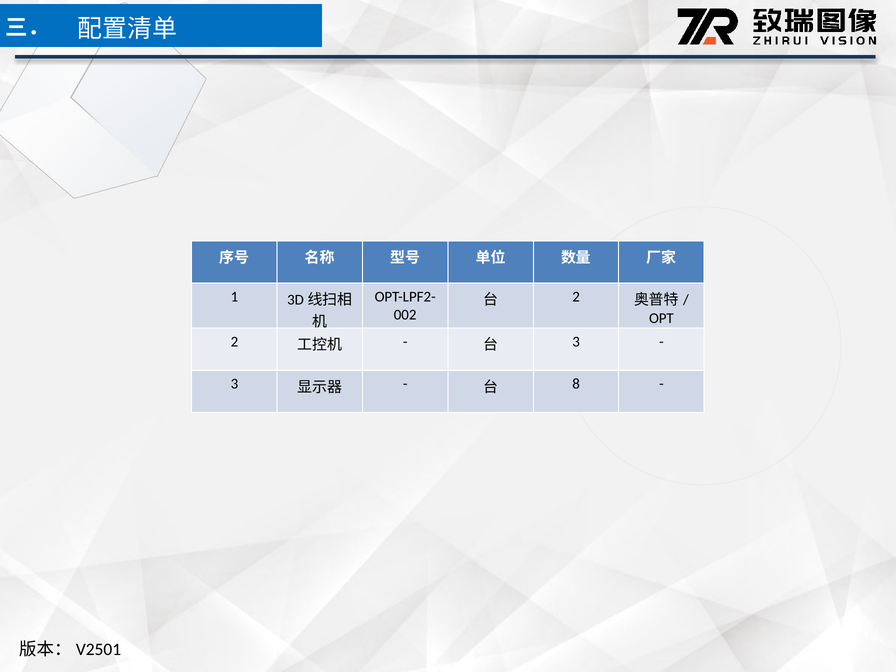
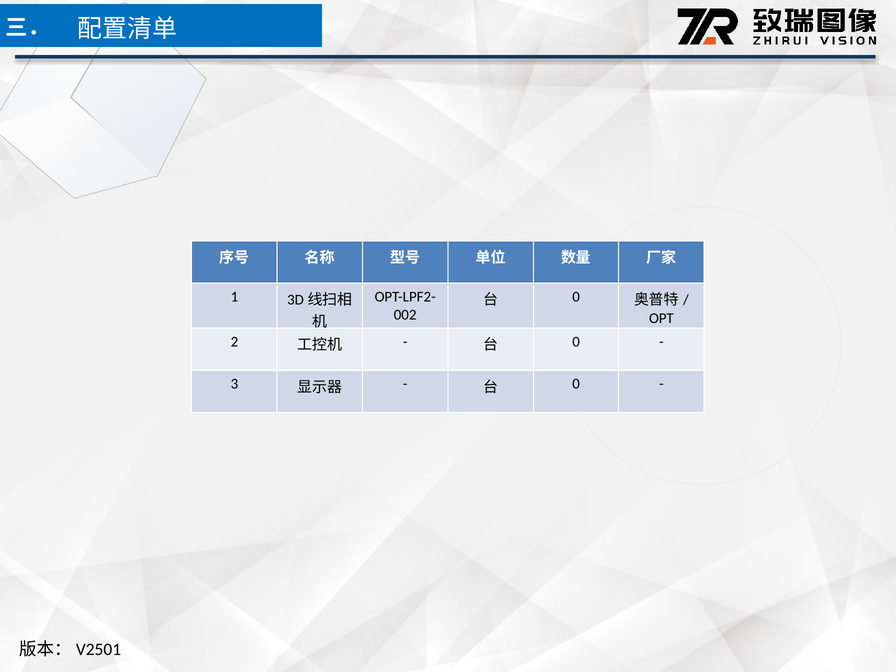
2 at (576, 297): 2 -> 0
3 at (576, 342): 3 -> 0
8 at (576, 384): 8 -> 0
